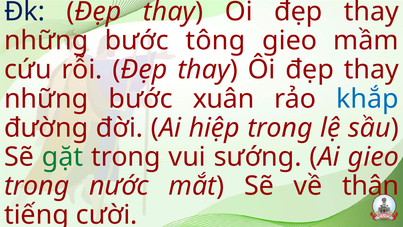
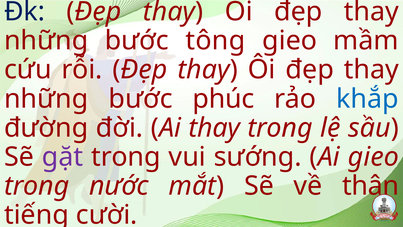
xuân: xuân -> phúc
Ai hiệp: hiệp -> thay
gặt colour: green -> purple
